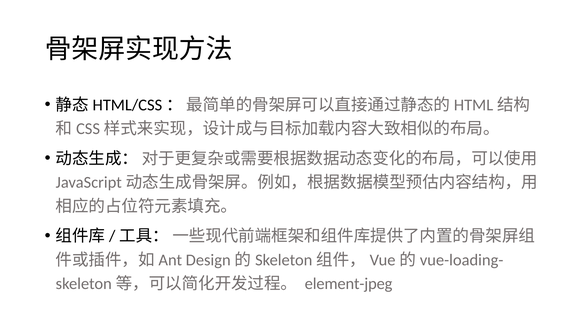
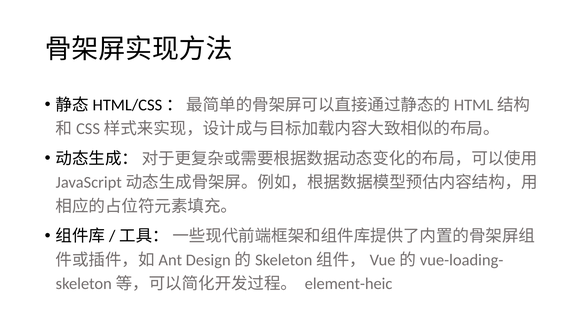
element-jpeg: element-jpeg -> element-heic
